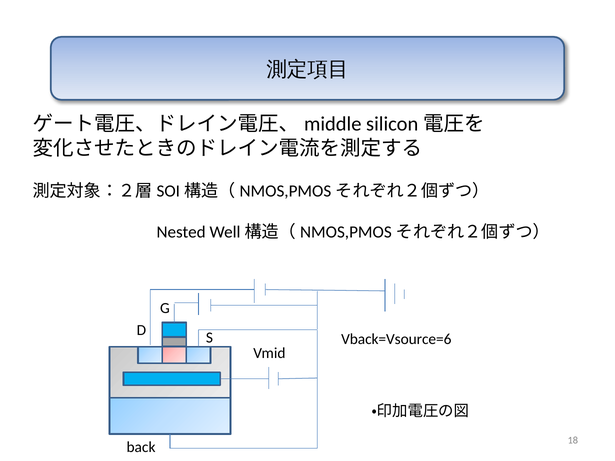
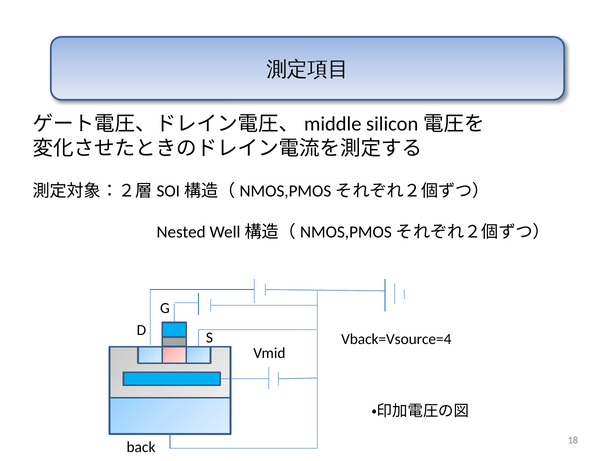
Vback=Vsource=6: Vback=Vsource=6 -> Vback=Vsource=4
